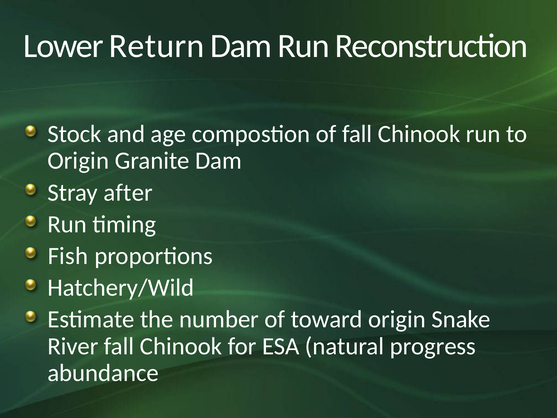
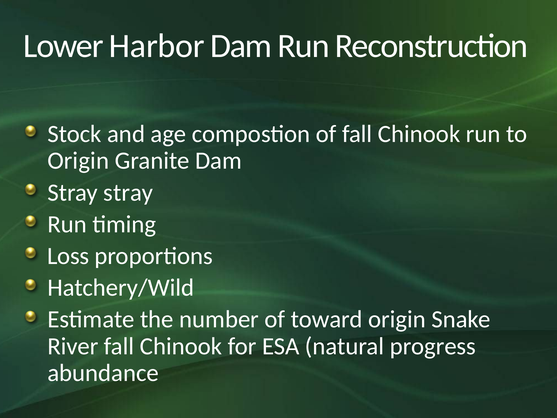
Return: Return -> Harbor
Stray after: after -> stray
Fish: Fish -> Loss
